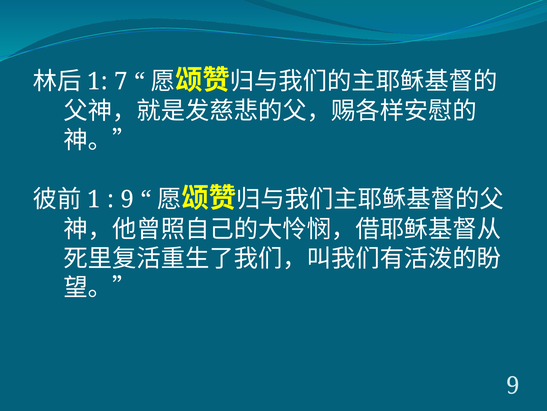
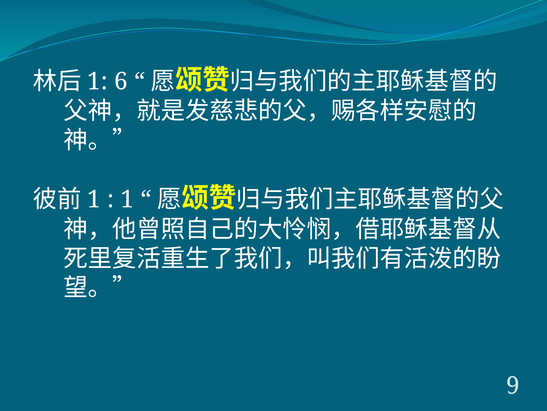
7: 7 -> 6
9 at (127, 199): 9 -> 1
